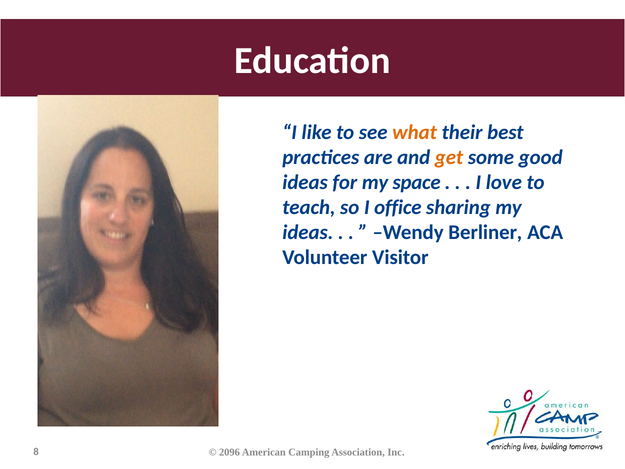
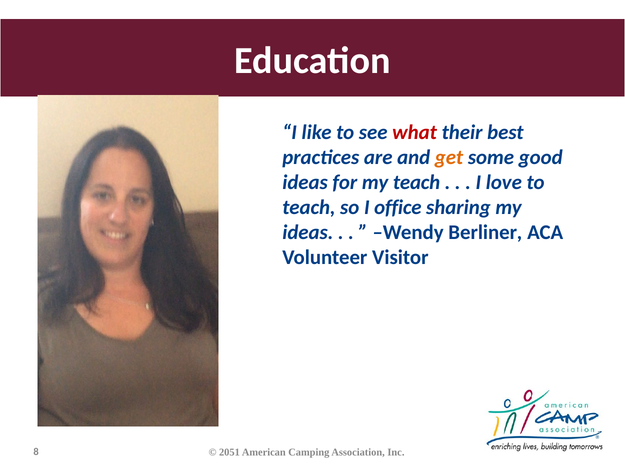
what colour: orange -> red
my space: space -> teach
2096: 2096 -> 2051
